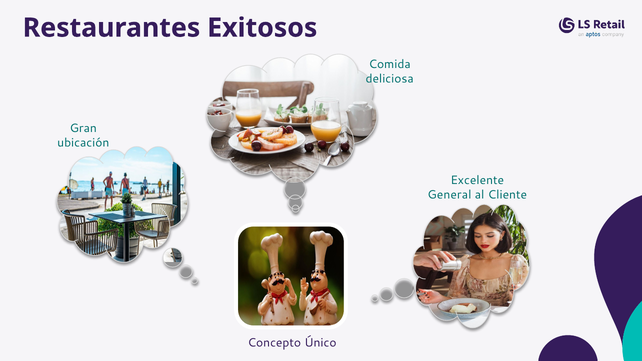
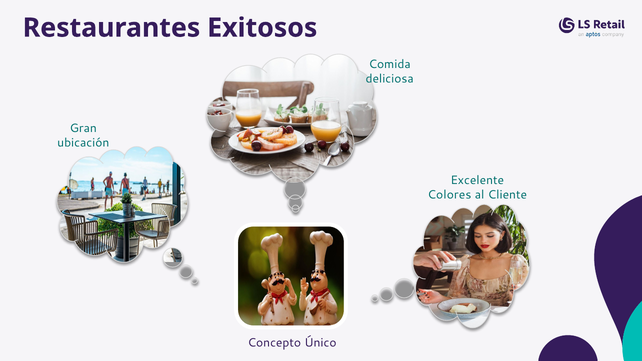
General: General -> Colores
